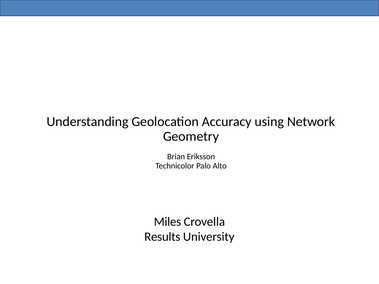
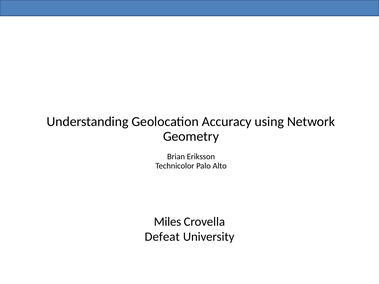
Results: Results -> Defeat
